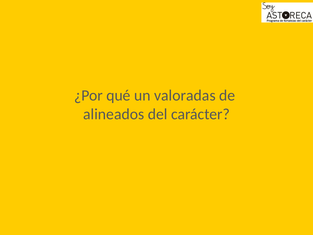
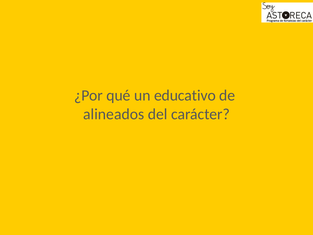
valoradas: valoradas -> educativo
